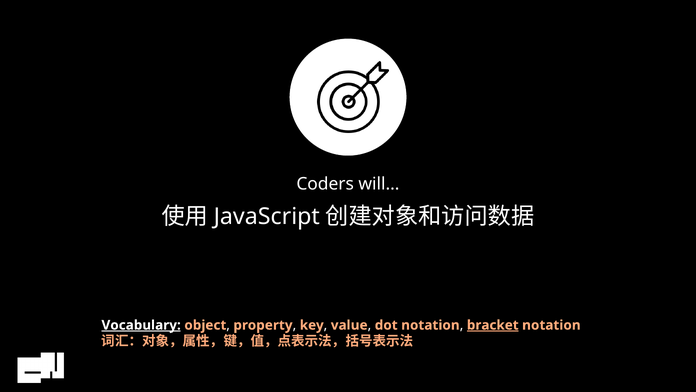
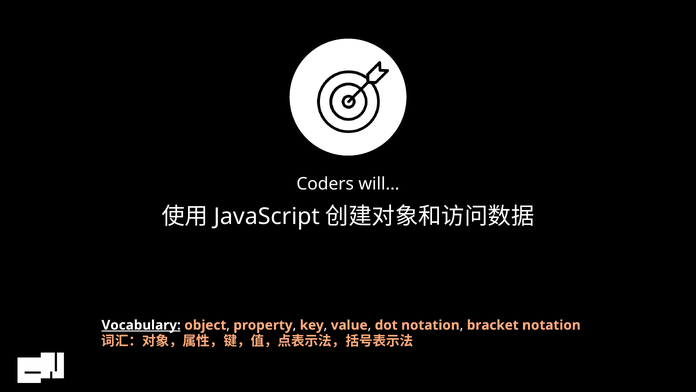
bracket underline: present -> none
